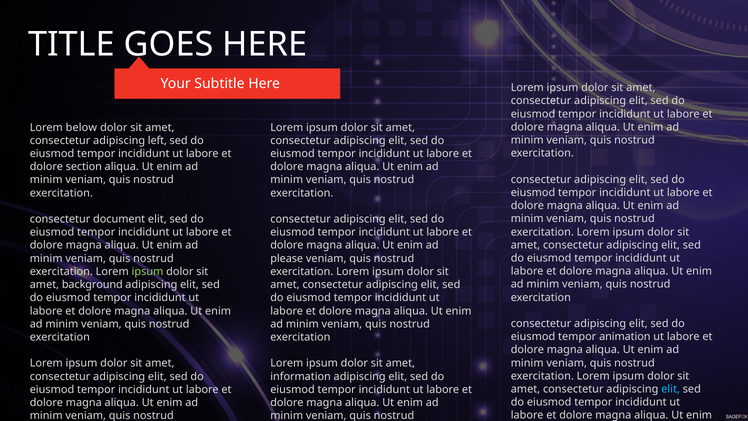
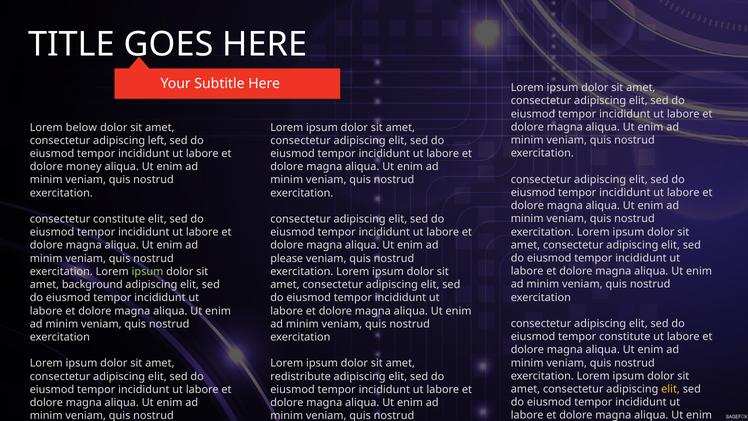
section: section -> money
consectetur document: document -> constitute
tempor animation: animation -> constitute
information: information -> redistribute
elit at (671, 389) colour: light blue -> yellow
